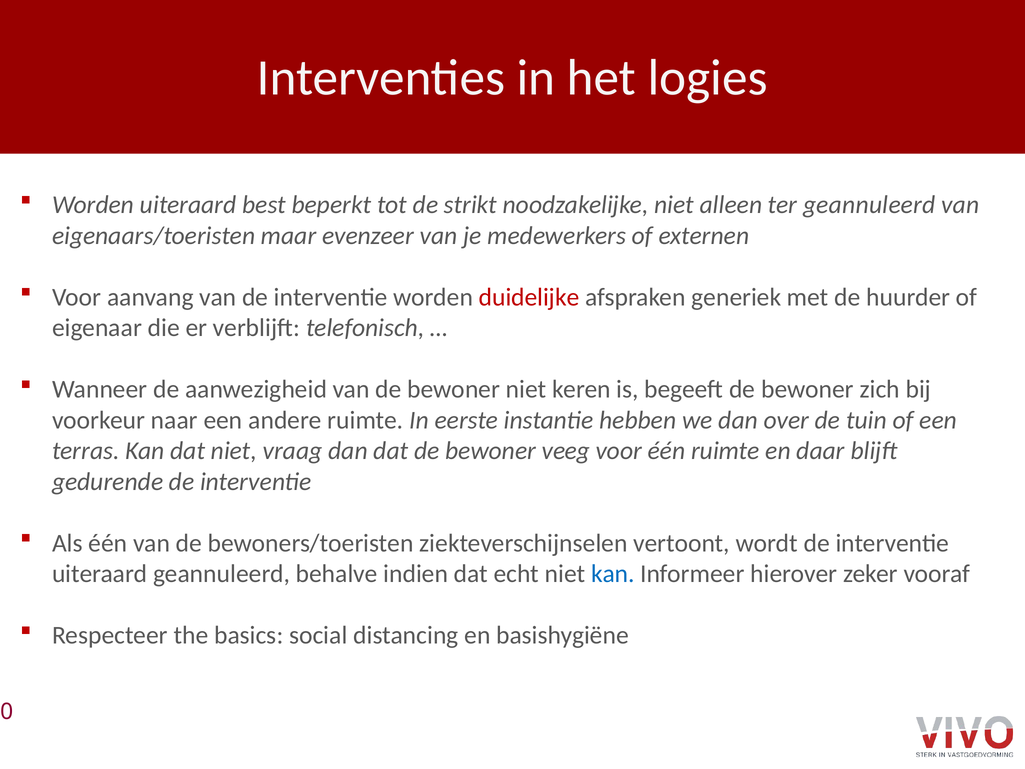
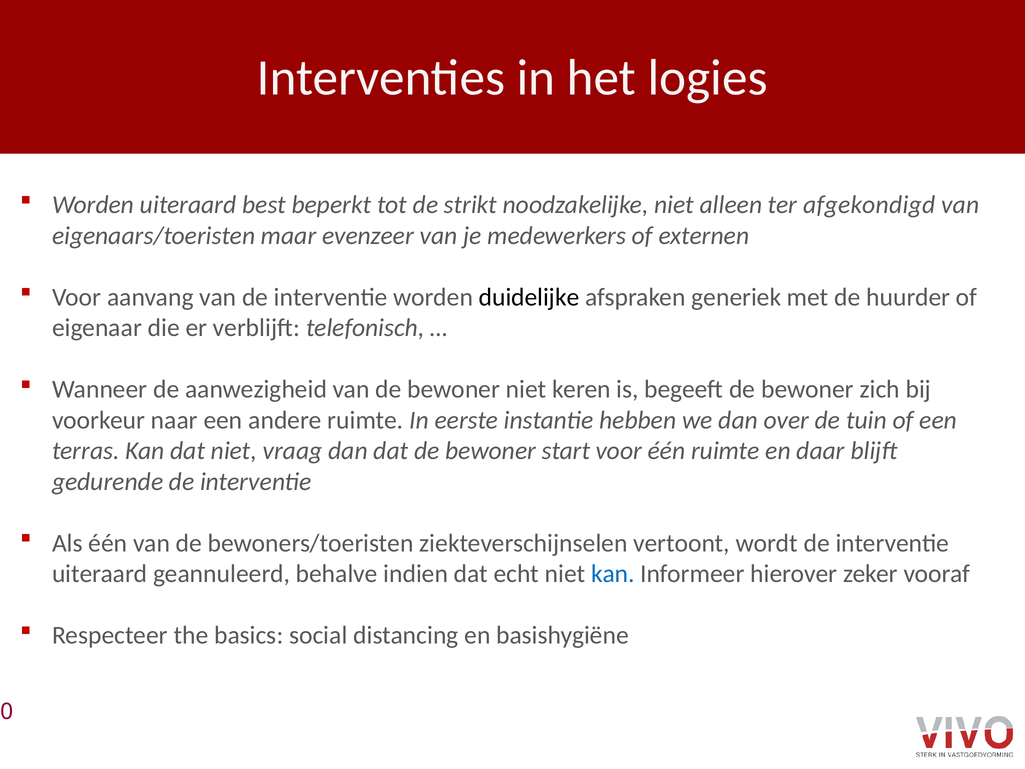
ter geannuleerd: geannuleerd -> afgekondigd
duidelijke colour: red -> black
veeg: veeg -> start
